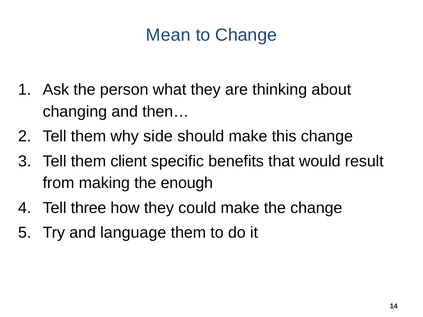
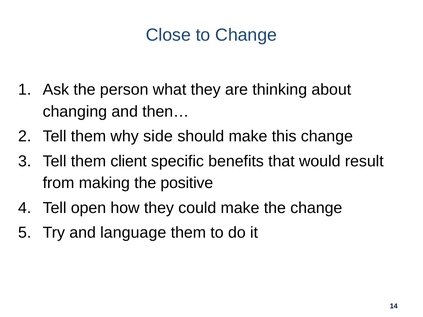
Mean: Mean -> Close
enough: enough -> positive
three: three -> open
